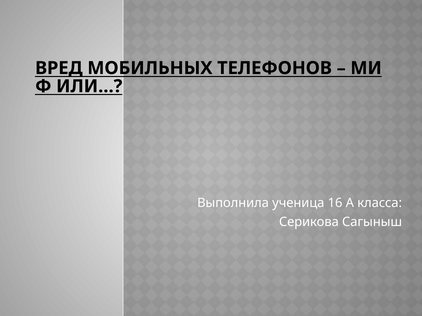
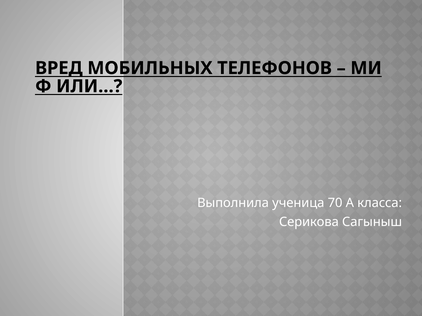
16: 16 -> 70
